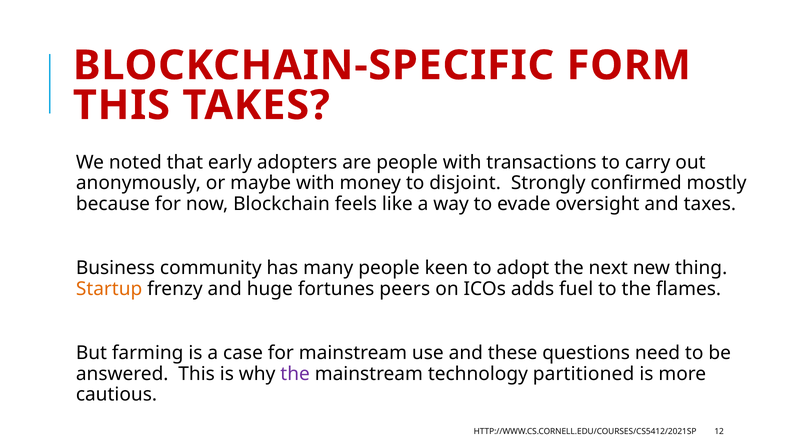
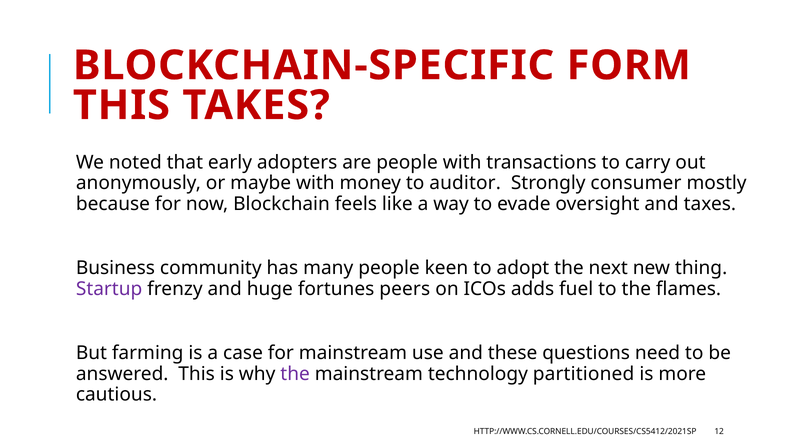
disjoint: disjoint -> auditor
confirmed: confirmed -> consumer
Startup colour: orange -> purple
